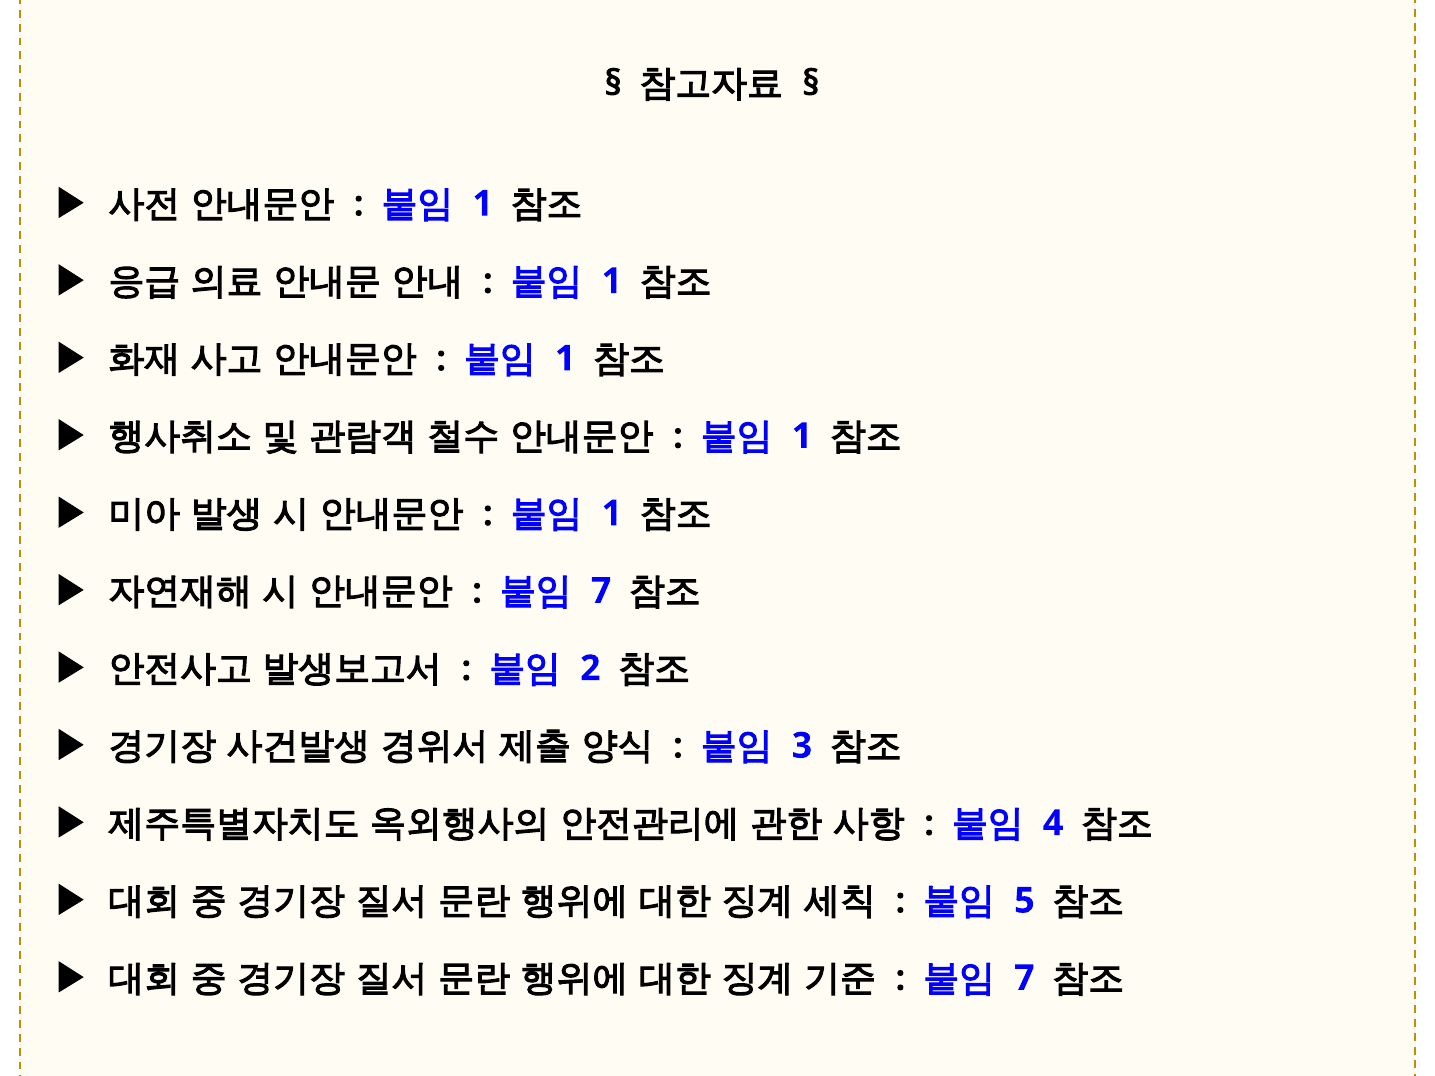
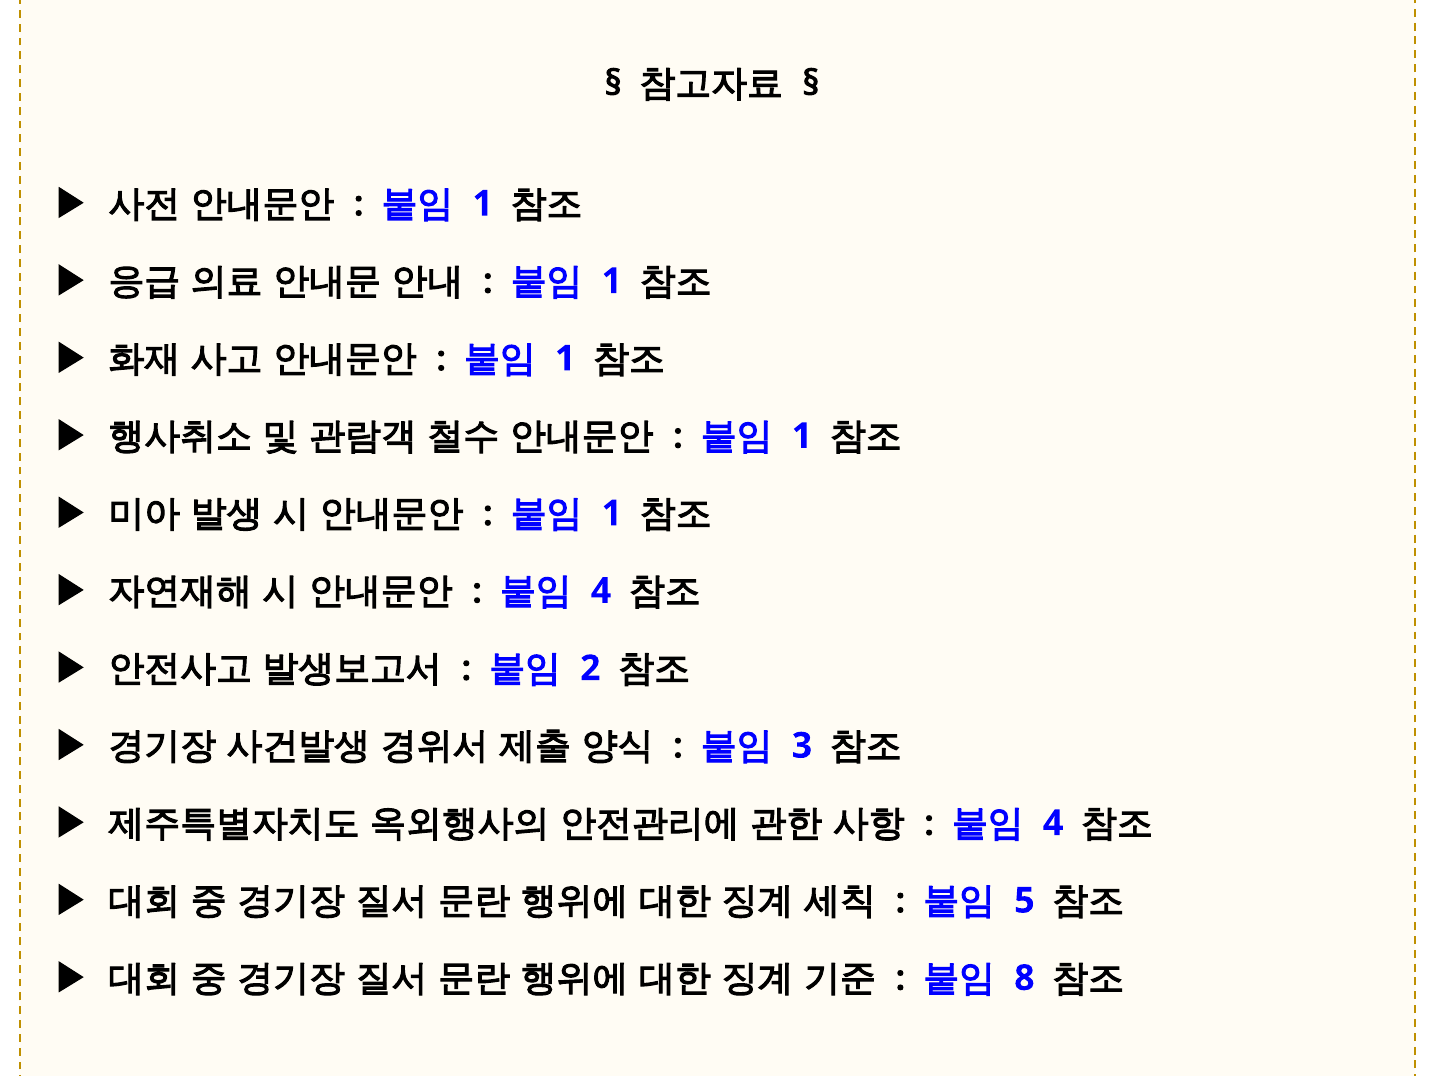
7 at (601, 591): 7 -> 4
7 at (1024, 978): 7 -> 8
